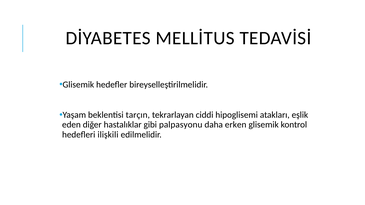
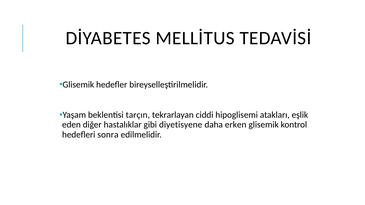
palpasyonu: palpasyonu -> diyetisyene
ilişkili: ilişkili -> sonra
